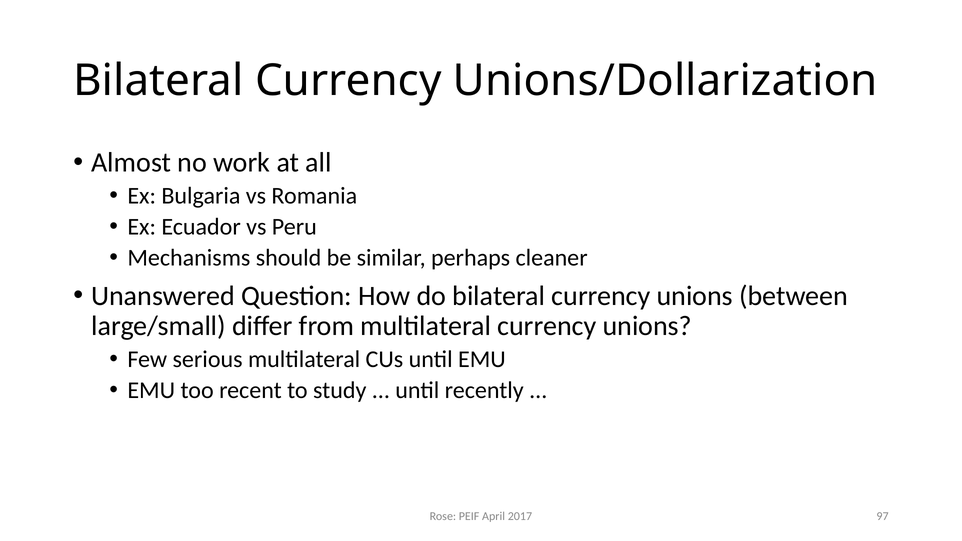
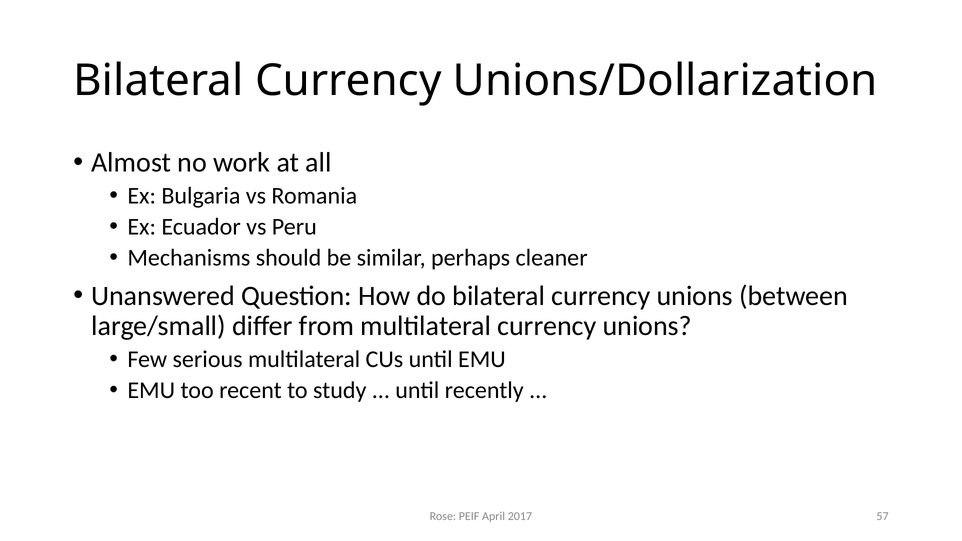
97: 97 -> 57
